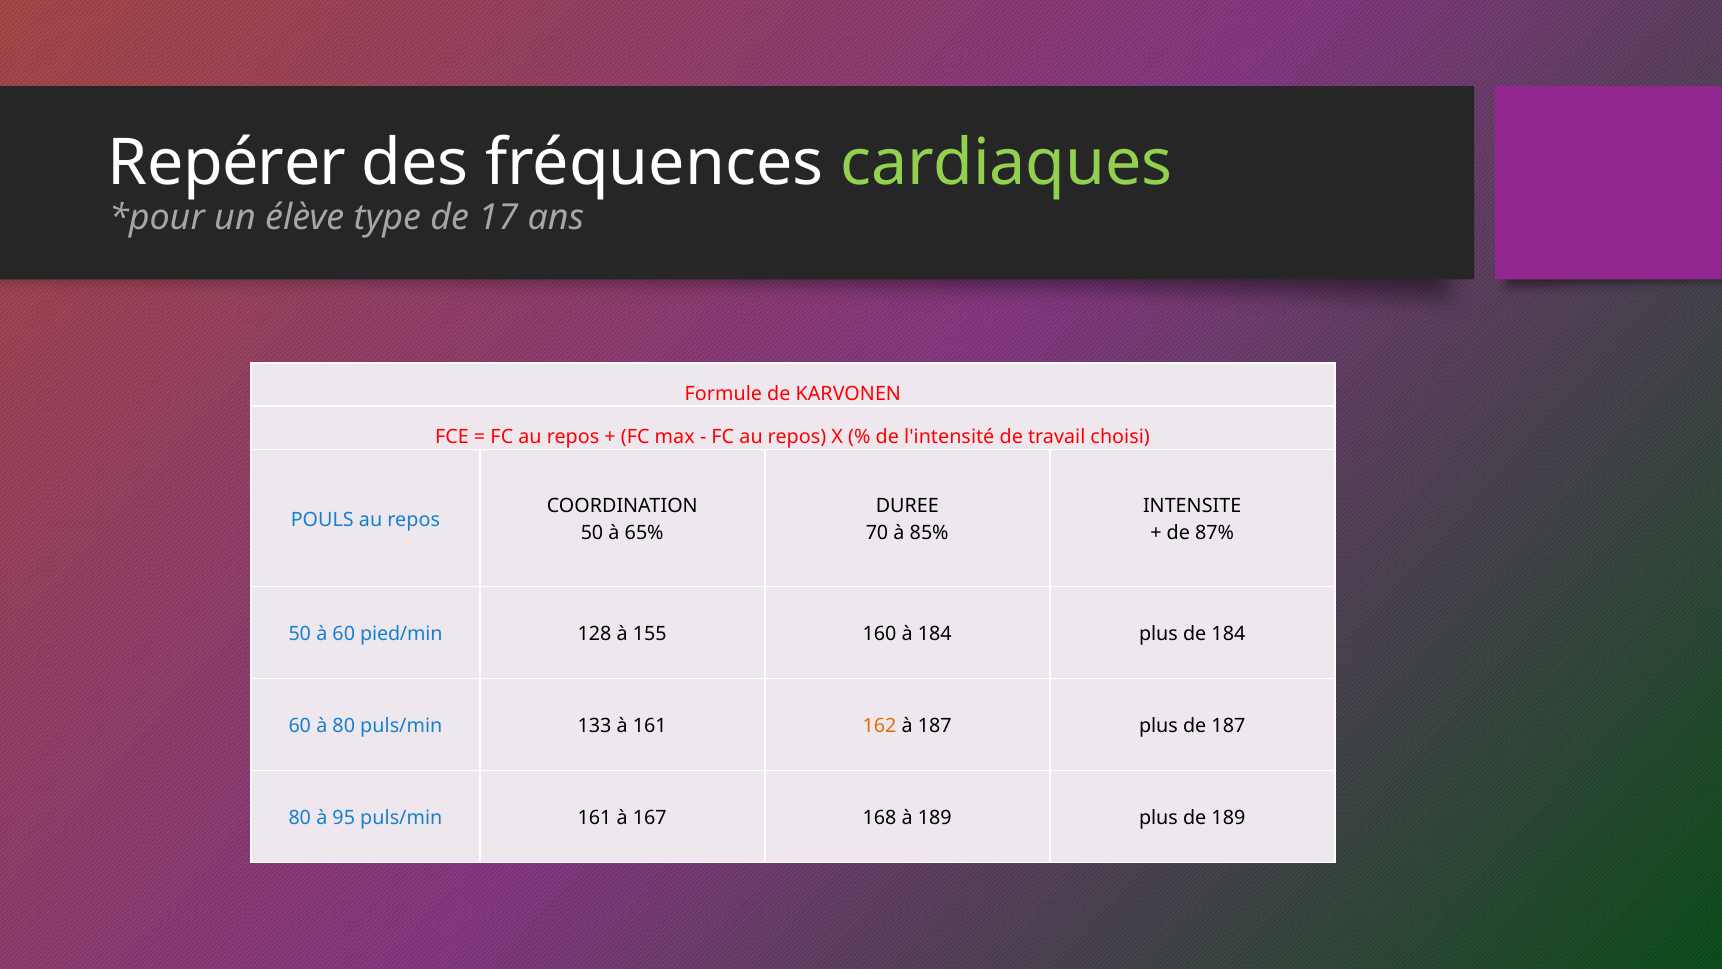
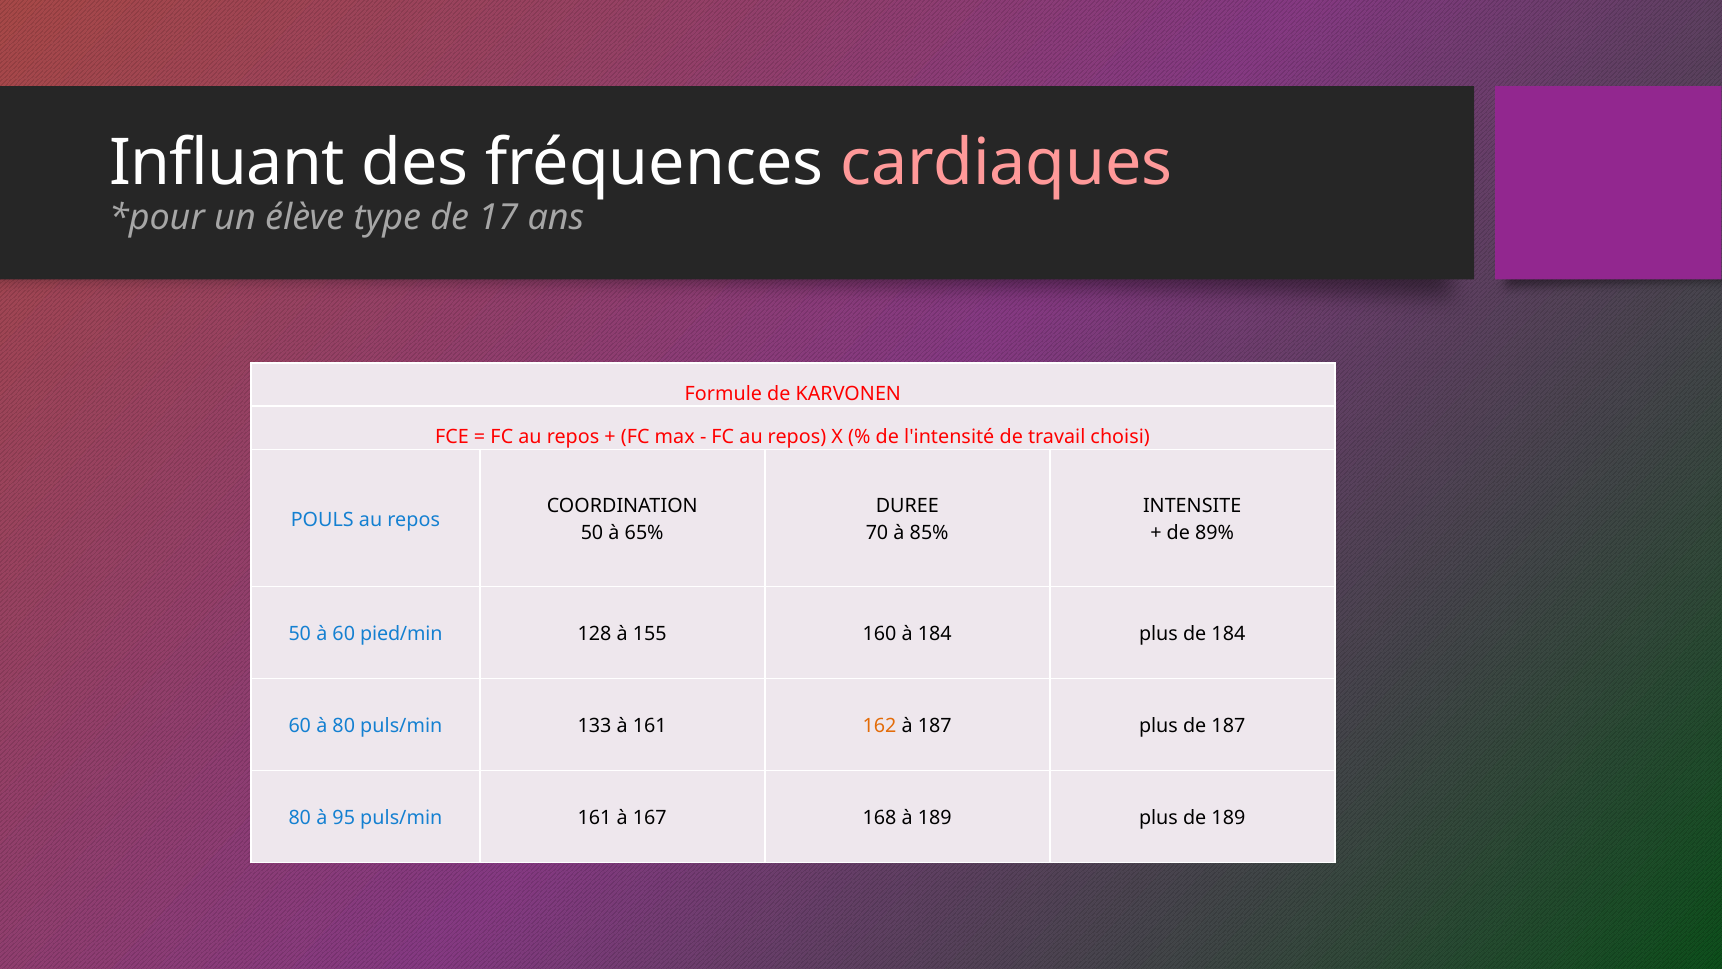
Repérer: Repérer -> Influant
cardiaques colour: light green -> pink
87%: 87% -> 89%
